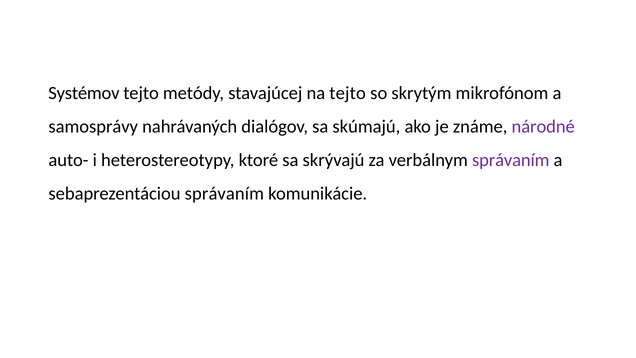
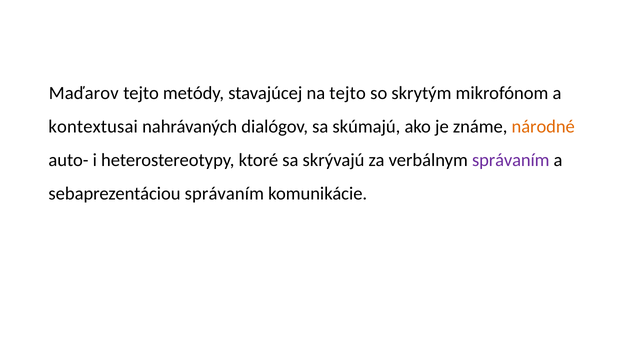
Systémov: Systémov -> Maďarov
samosprávy: samosprávy -> kontextusai
národné colour: purple -> orange
